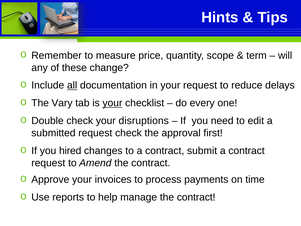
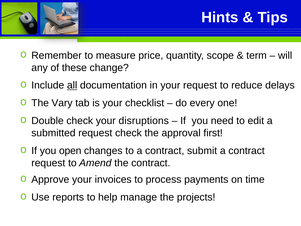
your at (112, 103) underline: present -> none
hired: hired -> open
manage the contract: contract -> projects
